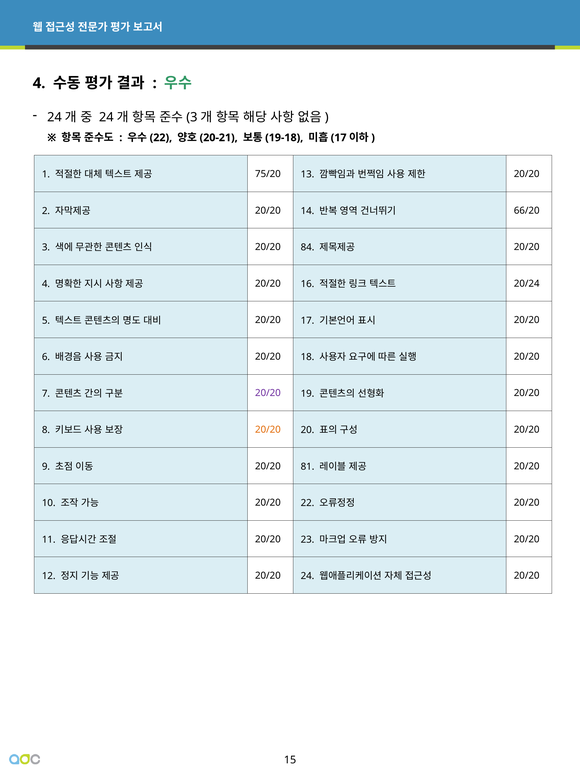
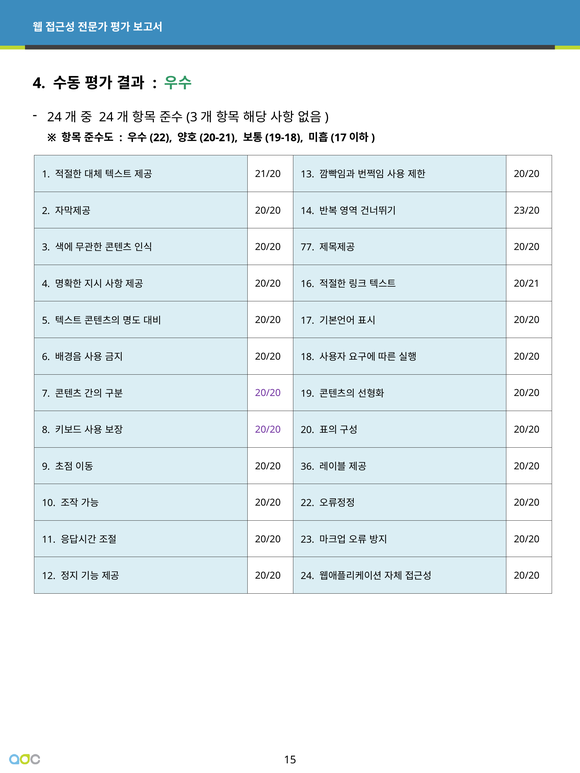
75/20: 75/20 -> 21/20
66/20: 66/20 -> 23/20
84: 84 -> 77
20/24: 20/24 -> 20/21
20/20 at (268, 430) colour: orange -> purple
81: 81 -> 36
